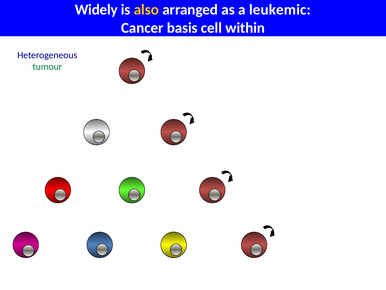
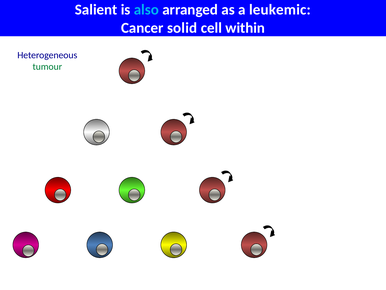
Widely: Widely -> Salient
also colour: yellow -> light blue
basis: basis -> solid
